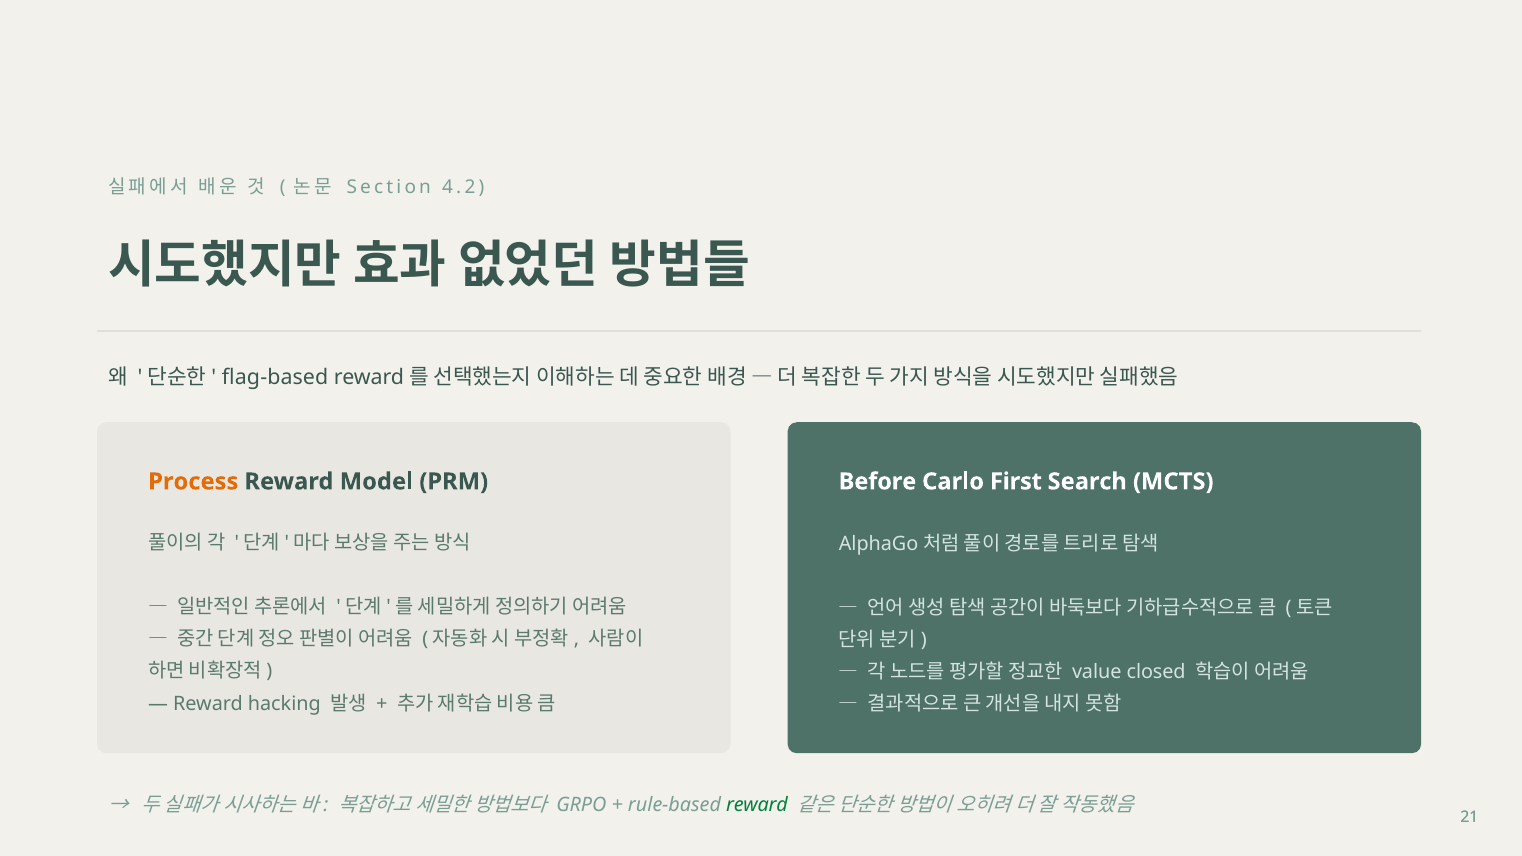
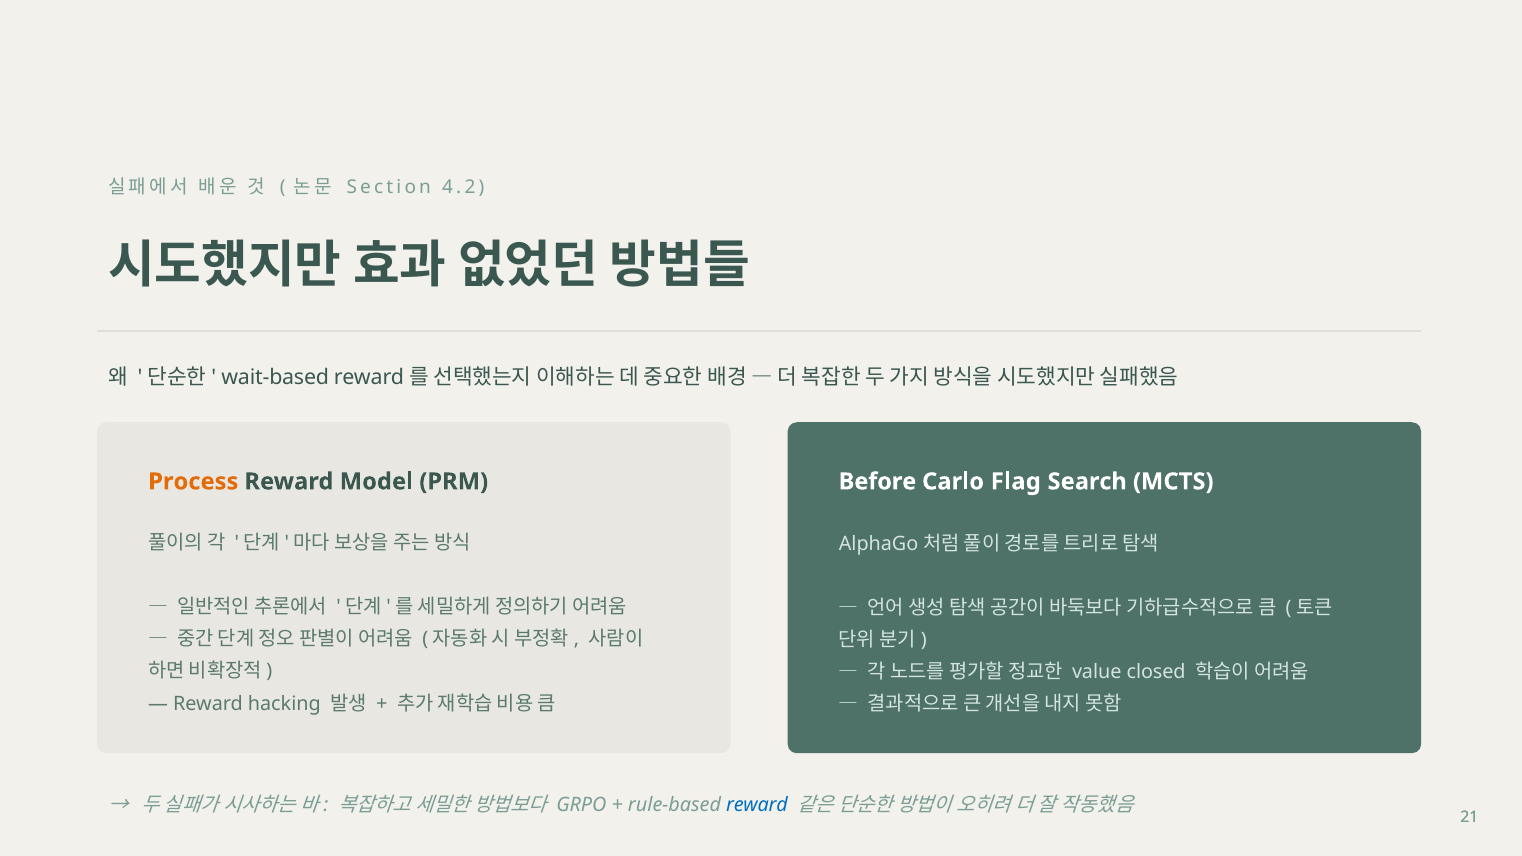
flag-based: flag-based -> wait-based
First: First -> Flag
reward at (757, 805) colour: green -> blue
